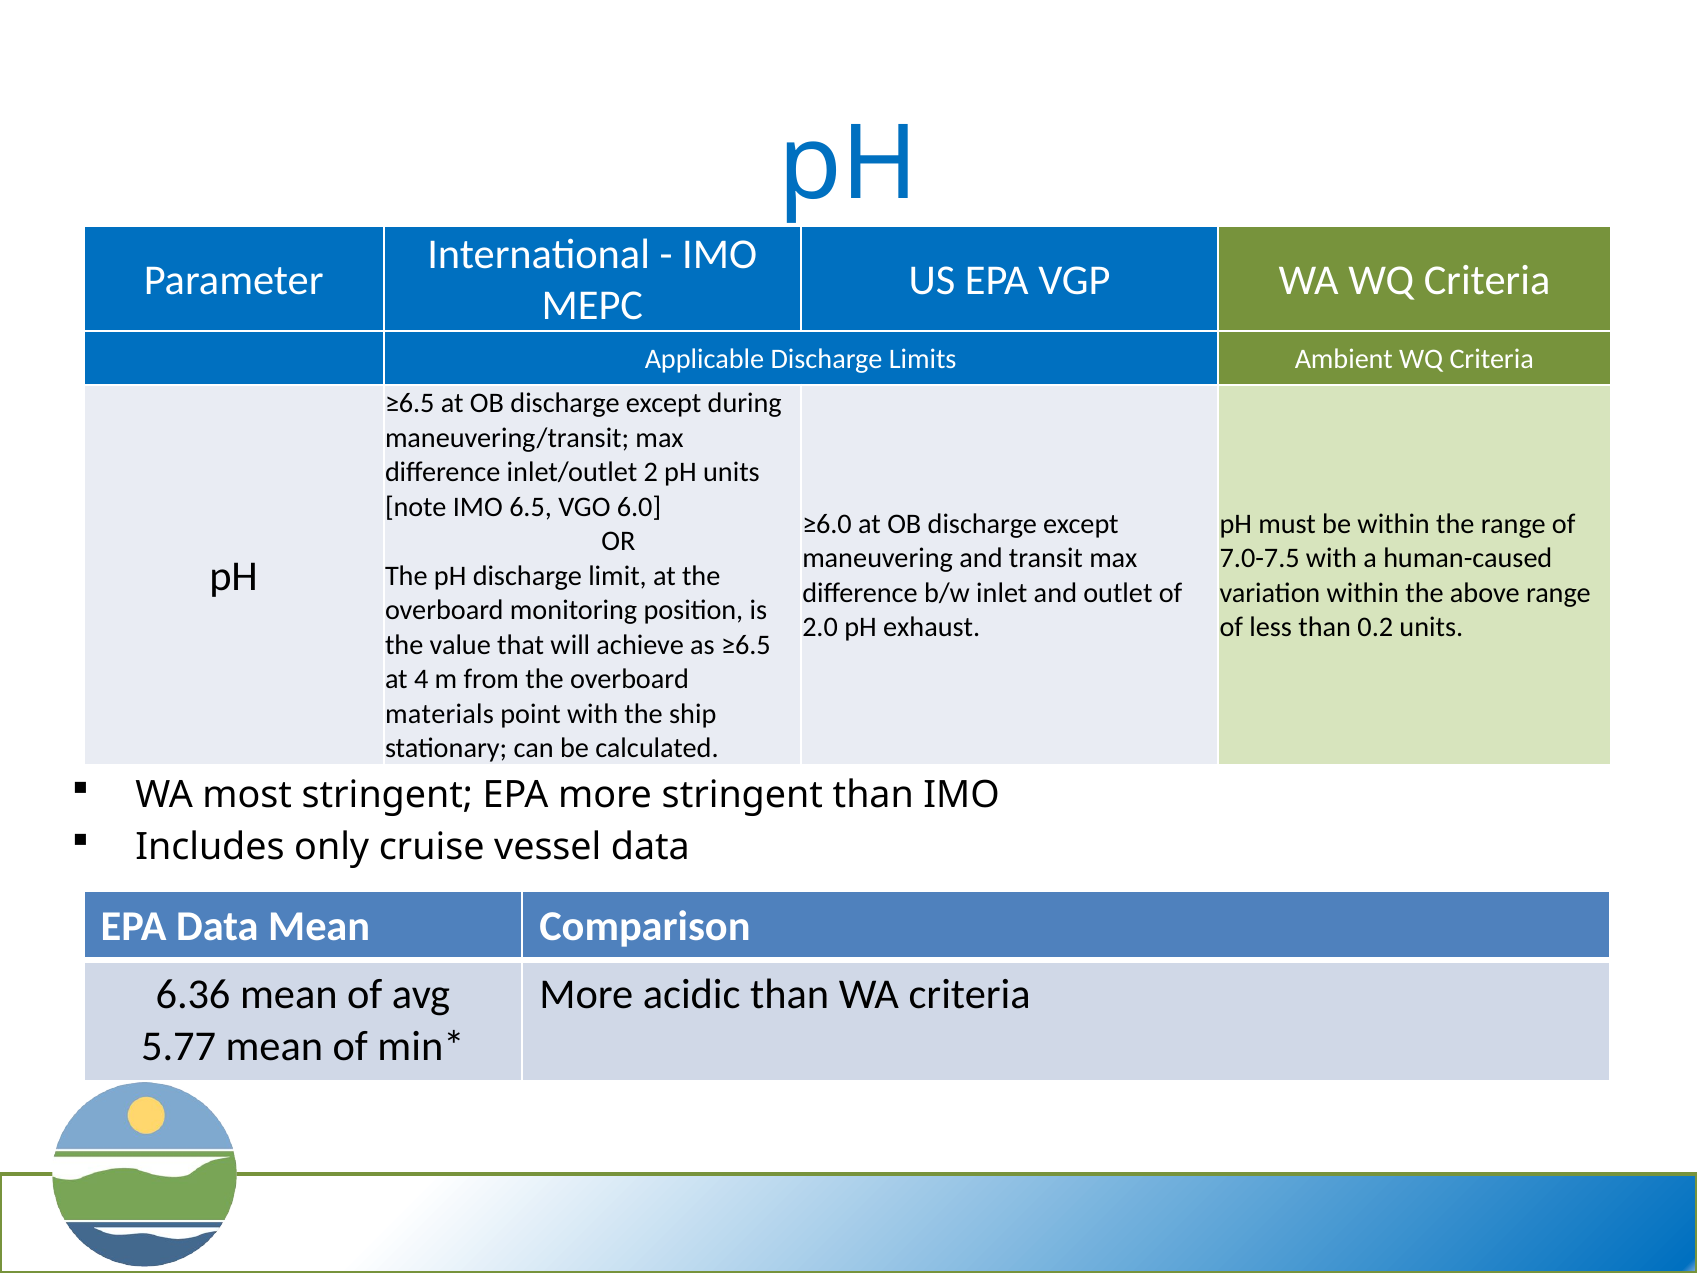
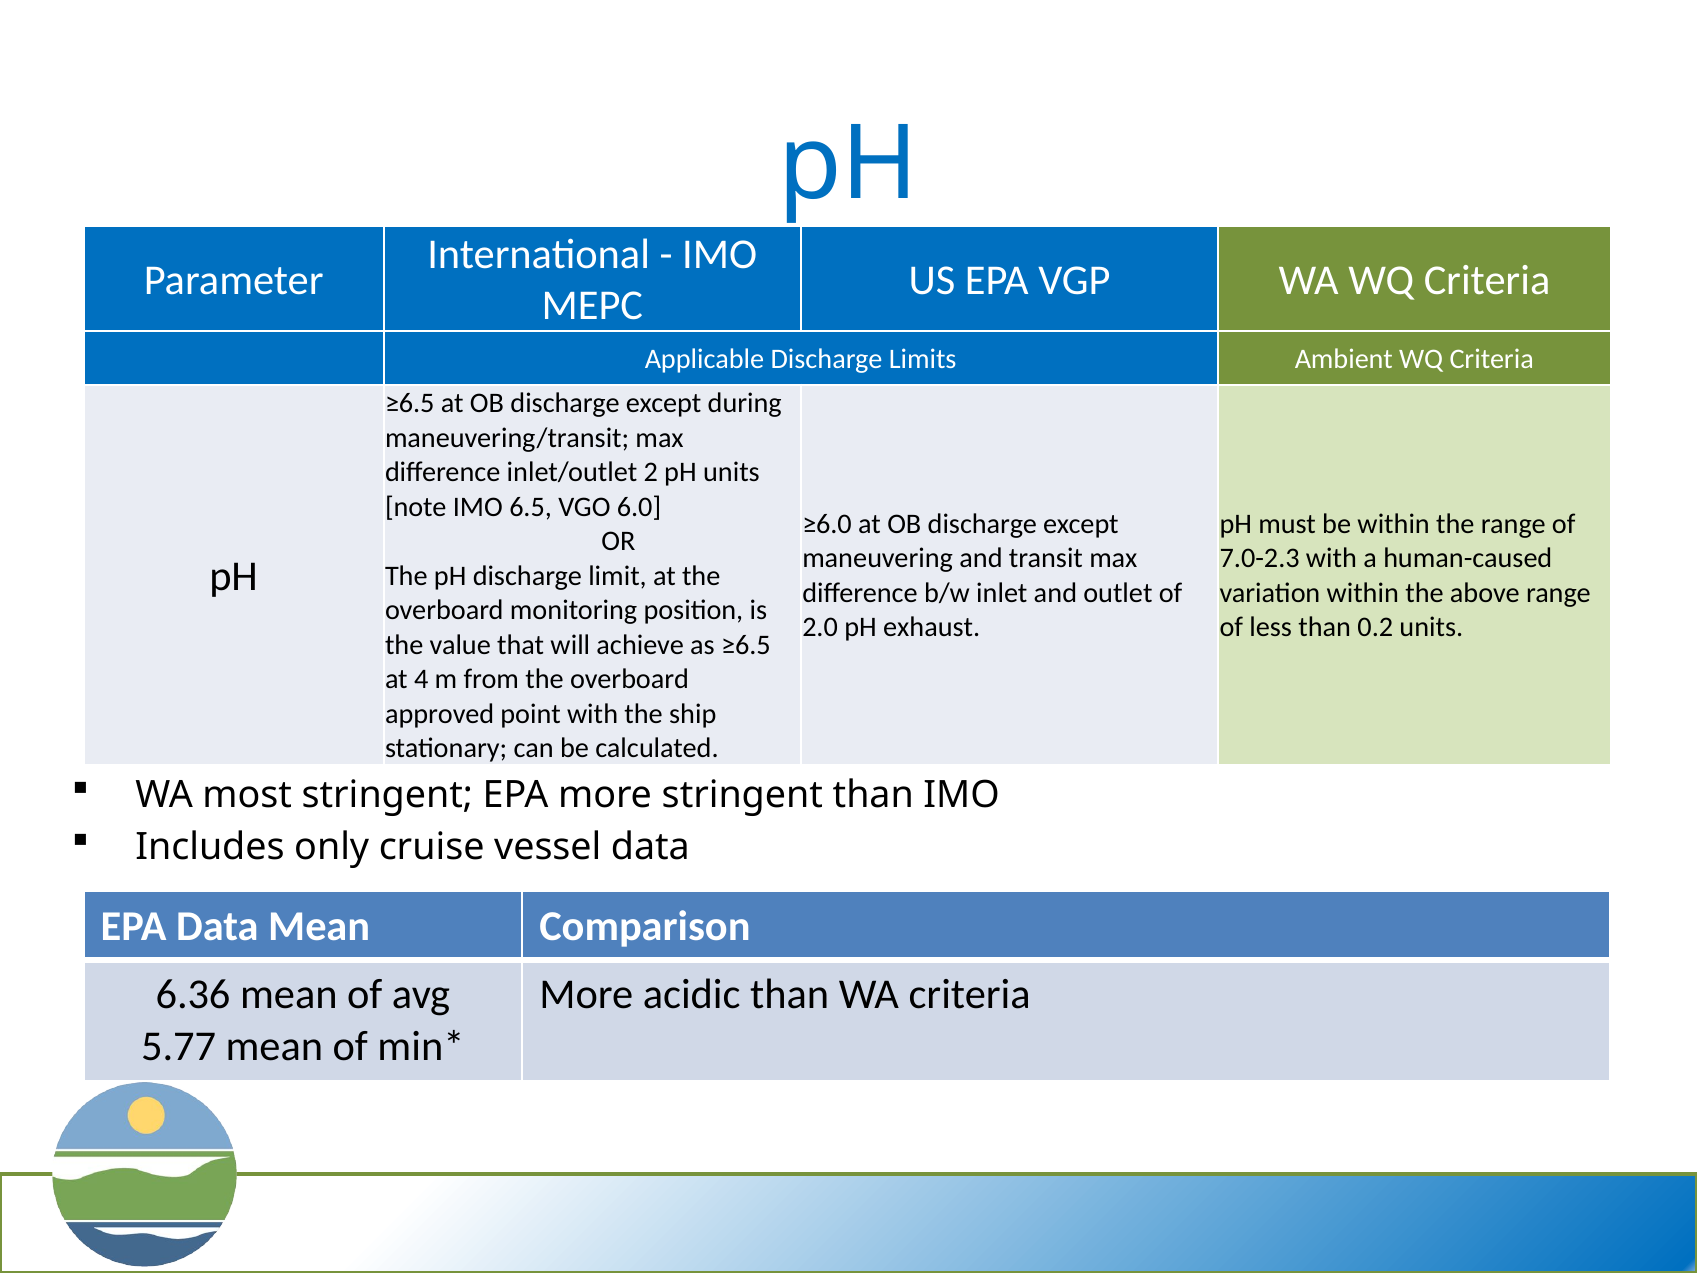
7.0-7.5: 7.0-7.5 -> 7.0-2.3
materials: materials -> approved
